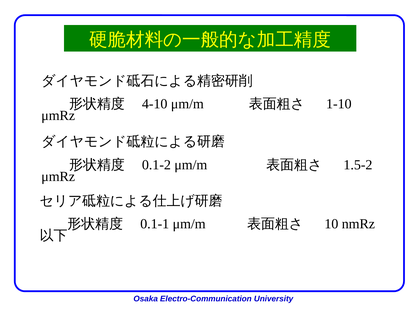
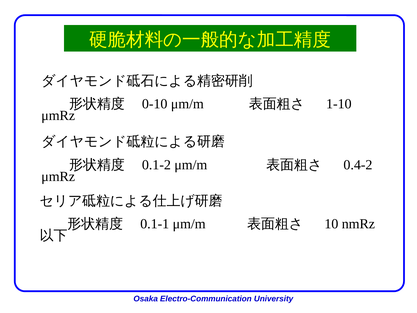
4-10: 4-10 -> 0-10
1.5-2: 1.5-2 -> 0.4-2
